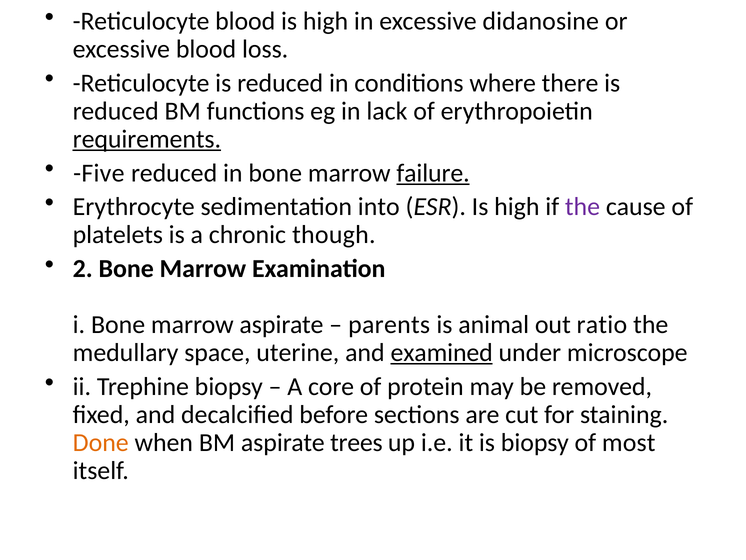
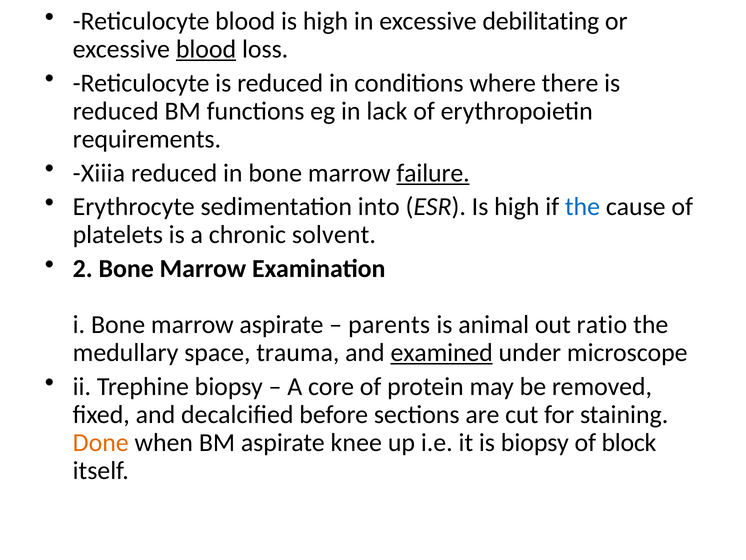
didanosine: didanosine -> debilitating
blood at (206, 49) underline: none -> present
requirements underline: present -> none
Five: Five -> Xiiia
the at (583, 207) colour: purple -> blue
though: though -> solvent
uterine: uterine -> trauma
trees: trees -> knee
most: most -> block
